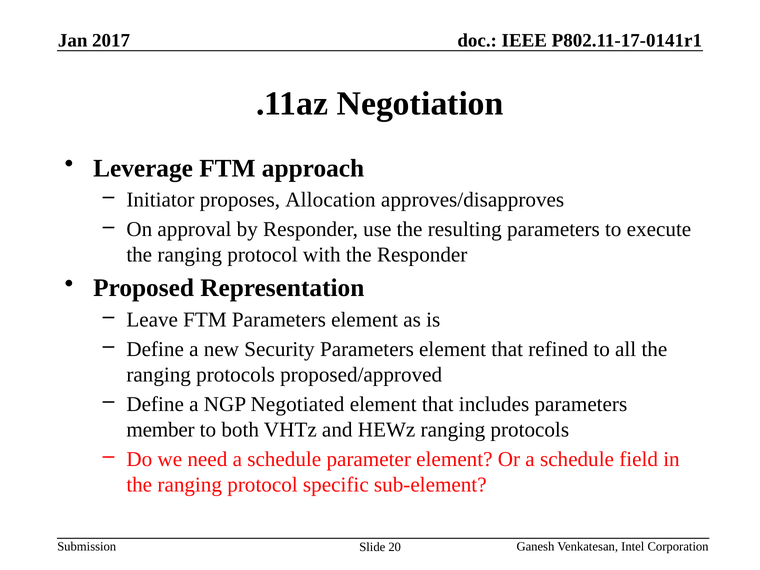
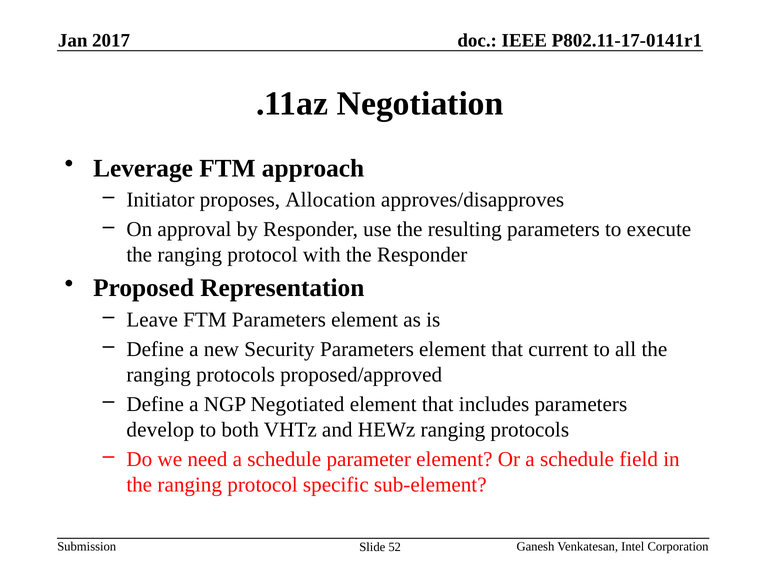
refined: refined -> current
member: member -> develop
20: 20 -> 52
